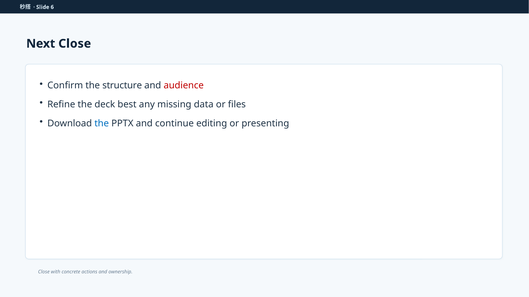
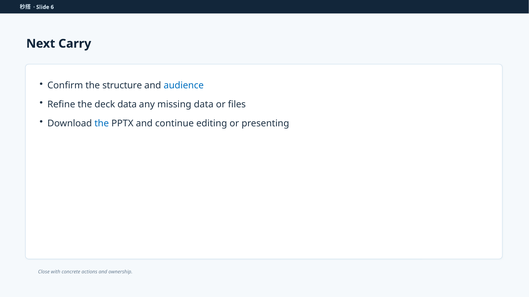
Next Close: Close -> Carry
audience colour: red -> blue
deck best: best -> data
